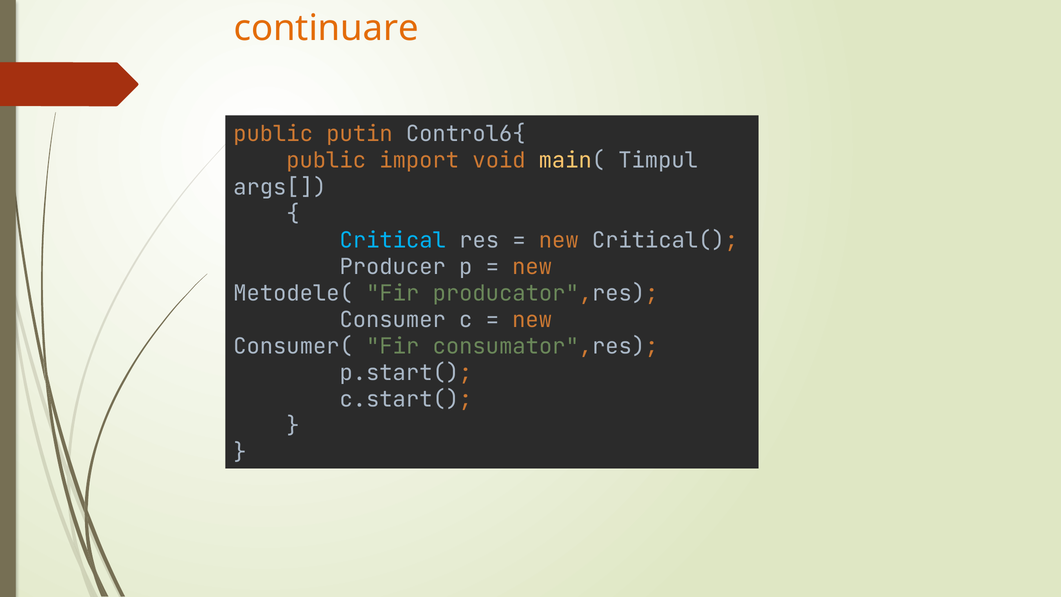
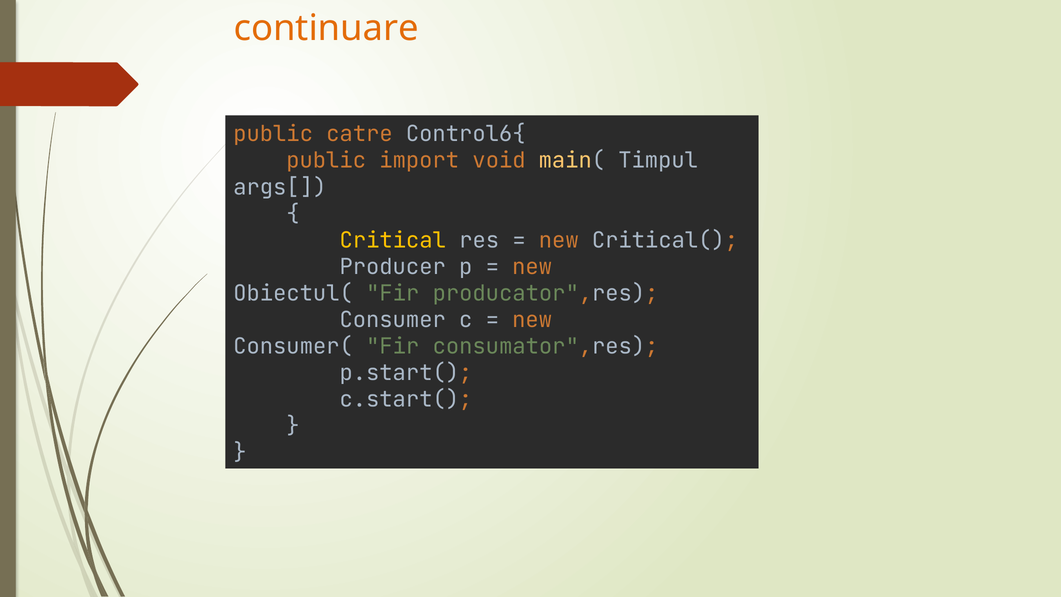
putin: putin -> catre
Critical colour: light blue -> yellow
Metodele(: Metodele( -> Obiectul(
